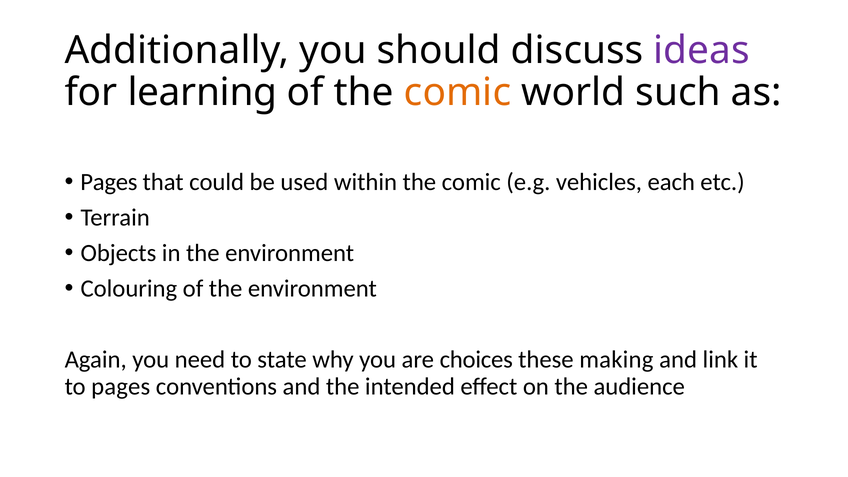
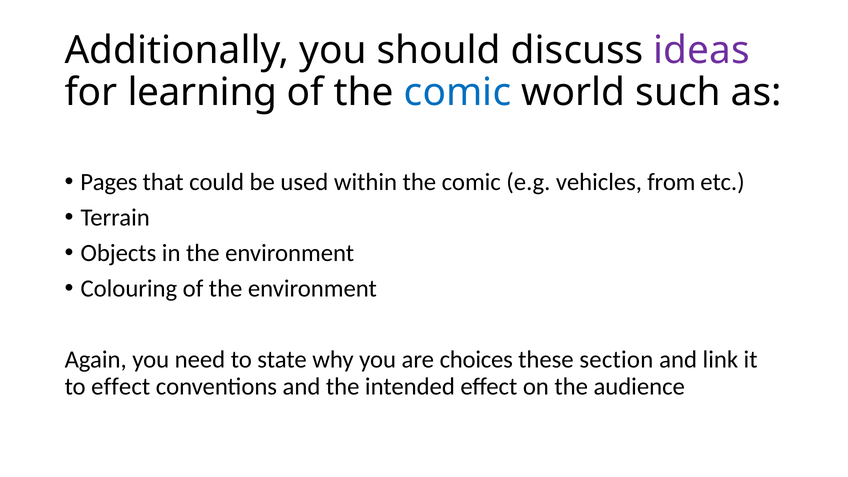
comic at (458, 92) colour: orange -> blue
each: each -> from
making: making -> section
to pages: pages -> effect
